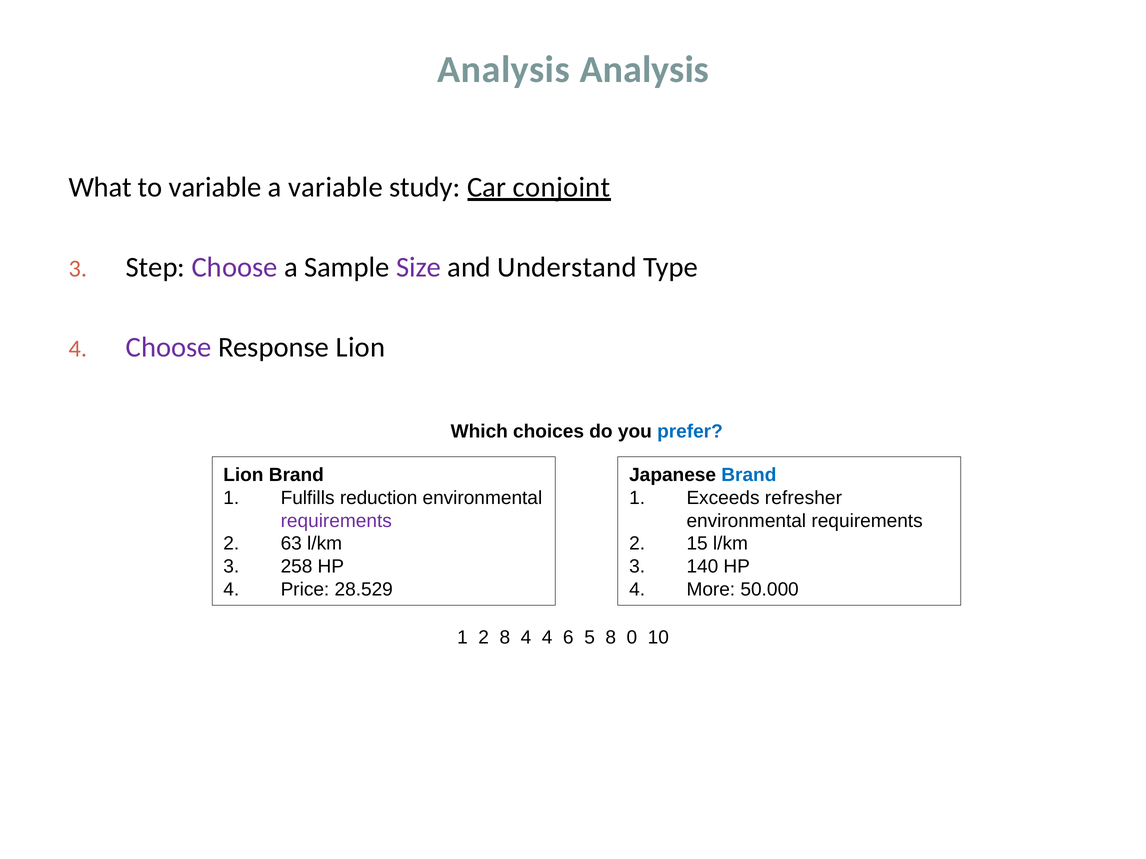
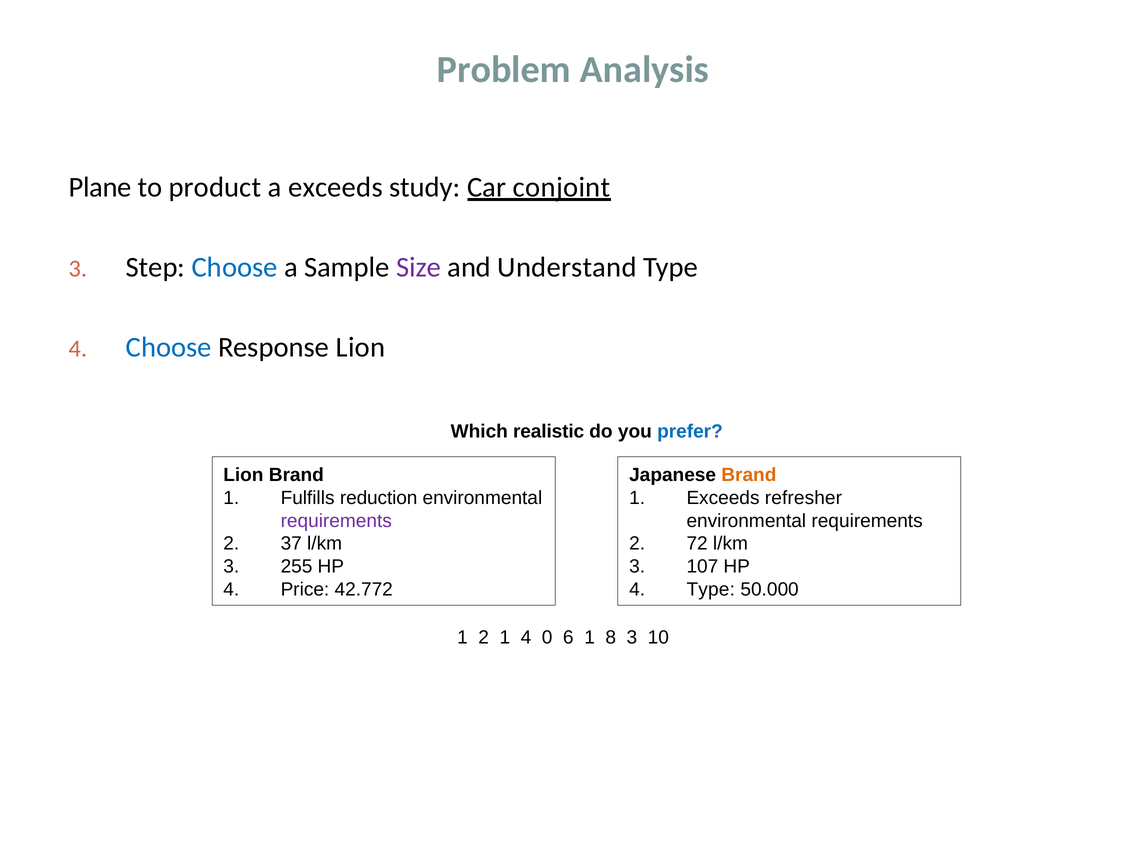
Analysis at (504, 70): Analysis -> Problem
What: What -> Plane
to variable: variable -> product
a variable: variable -> exceeds
Choose at (235, 267) colour: purple -> blue
Choose at (169, 348) colour: purple -> blue
choices: choices -> realistic
Brand at (749, 475) colour: blue -> orange
63: 63 -> 37
15: 15 -> 72
258: 258 -> 255
140: 140 -> 107
28.529: 28.529 -> 42.772
4 More: More -> Type
2 8: 8 -> 1
4 4: 4 -> 0
6 5: 5 -> 1
8 0: 0 -> 3
